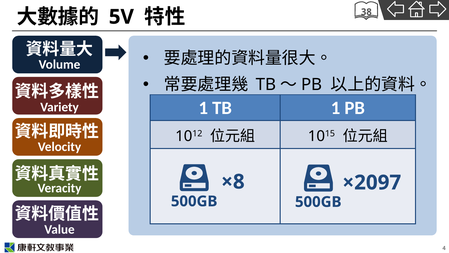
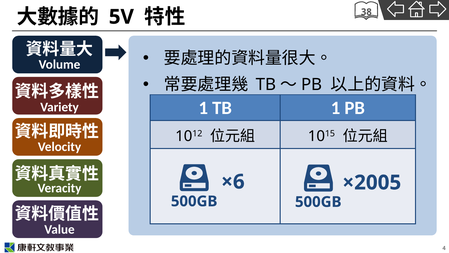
×8: ×8 -> ×6
×2097: ×2097 -> ×2005
